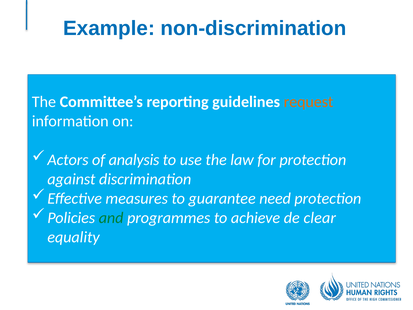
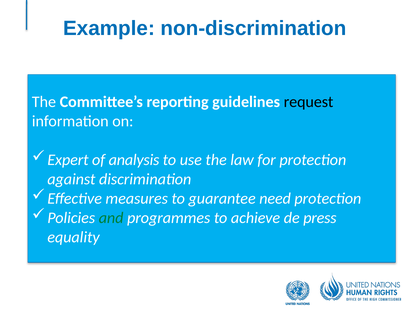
request colour: orange -> black
Actors: Actors -> Expert
clear: clear -> press
